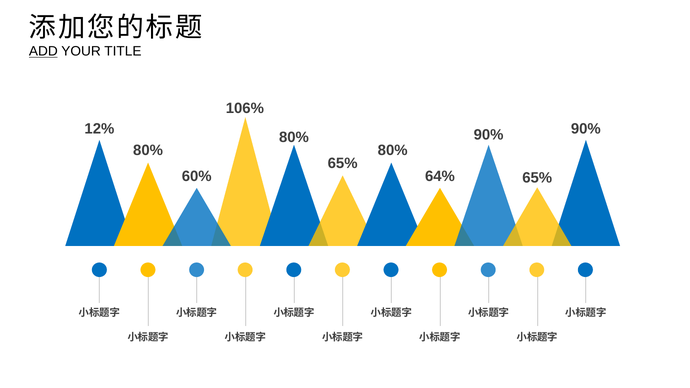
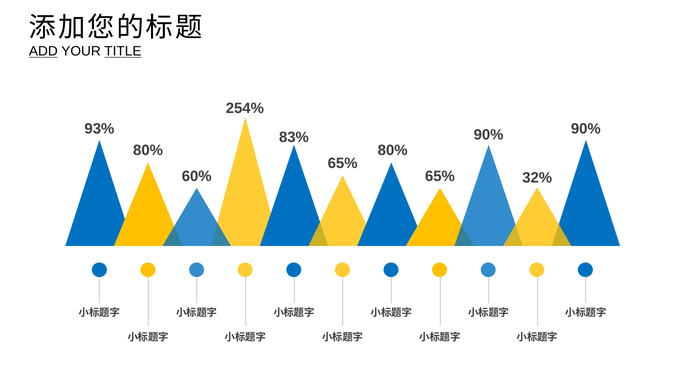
TITLE underline: none -> present
106%: 106% -> 254%
12%: 12% -> 93%
80% at (294, 137): 80% -> 83%
64% at (440, 176): 64% -> 65%
65% at (537, 178): 65% -> 32%
